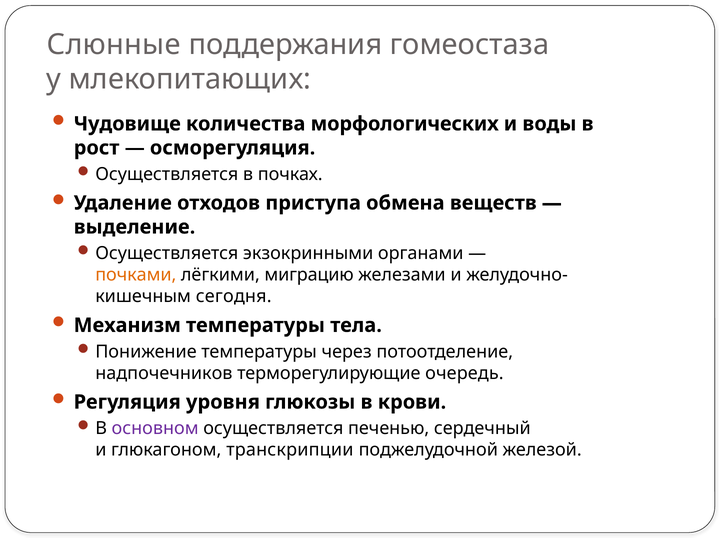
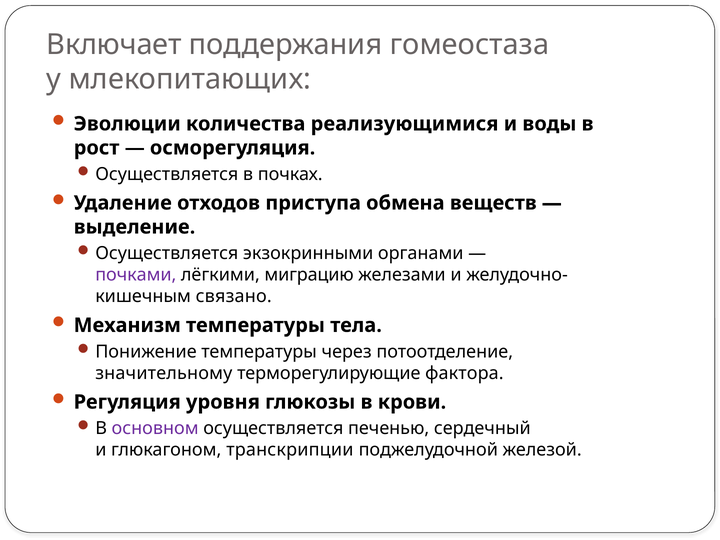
Слюнные: Слюнные -> Включает
Чудовище: Чудовище -> Эволюции
морфологических: морфологических -> реализующимися
почками colour: orange -> purple
сегодня: сегодня -> связано
надпочечников: надпочечников -> значительному
очередь: очередь -> фактора
